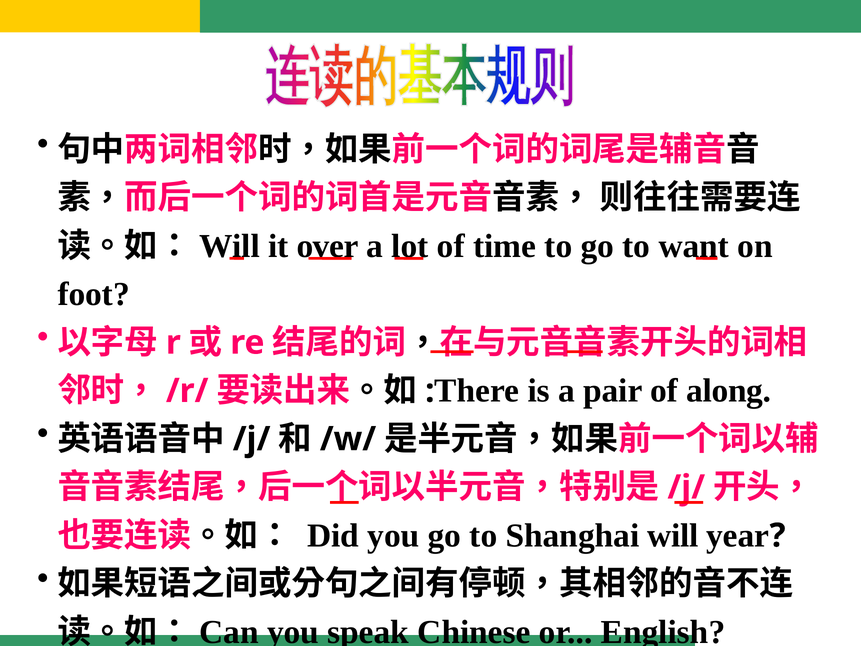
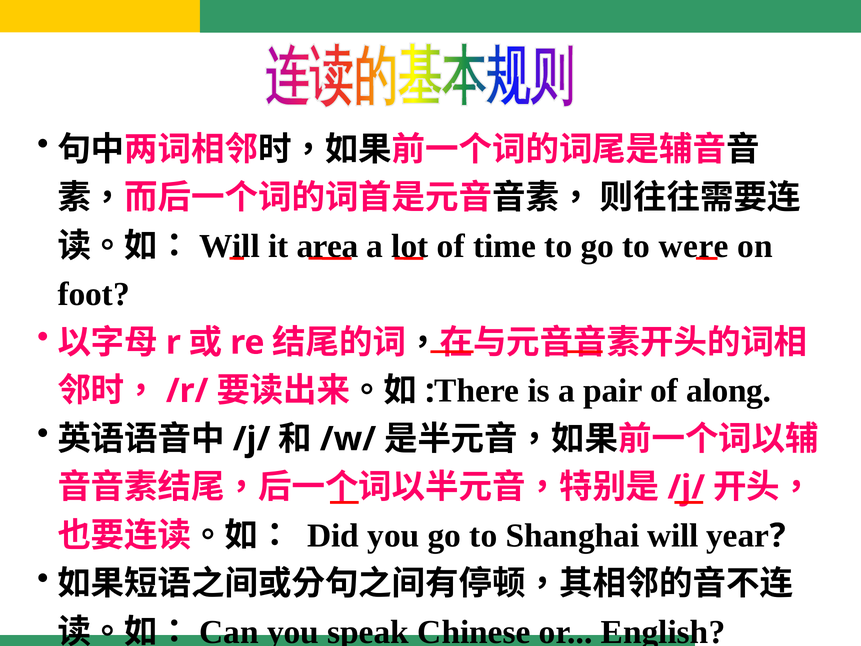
over: over -> area
want: want -> were
